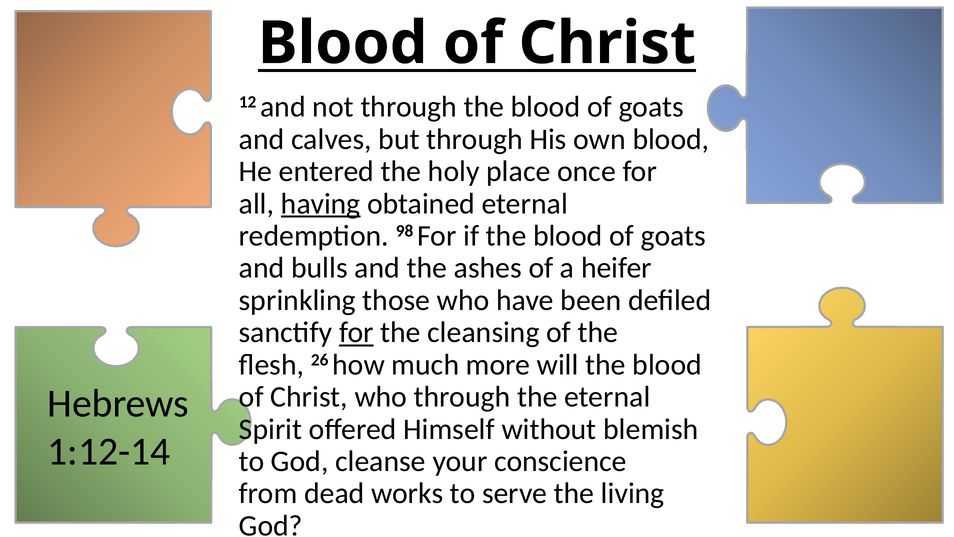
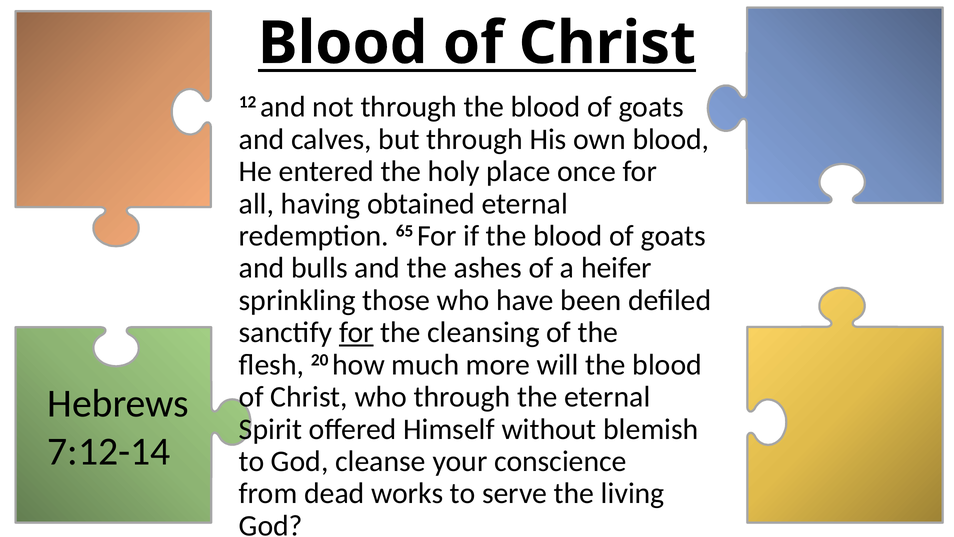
having underline: present -> none
98: 98 -> 65
26: 26 -> 20
1:12-14: 1:12-14 -> 7:12-14
